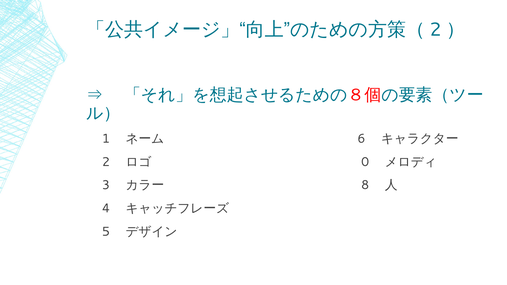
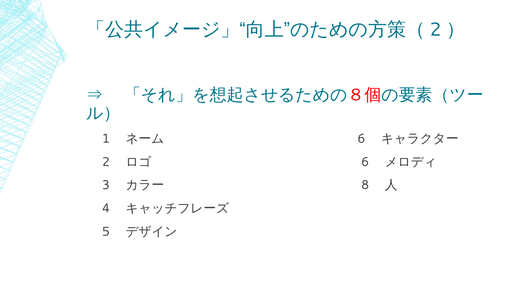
0 at (365, 162): 0 -> 6
